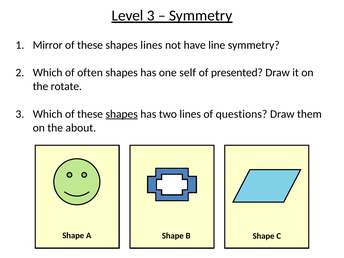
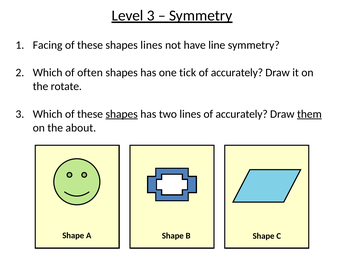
Mirror: Mirror -> Facing
self: self -> tick
presented at (237, 73): presented -> accurately
lines of questions: questions -> accurately
them underline: none -> present
